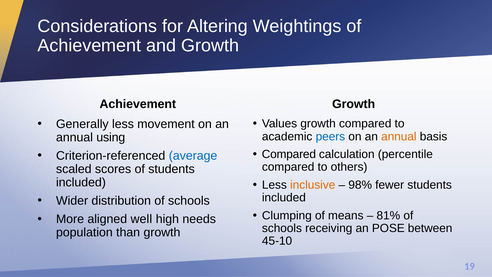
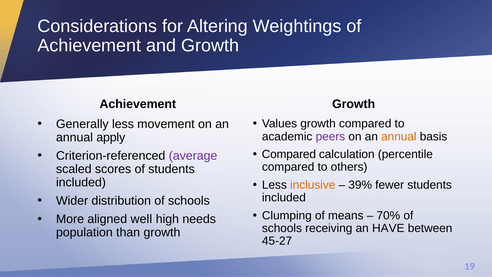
peers colour: blue -> purple
using: using -> apply
average colour: blue -> purple
98%: 98% -> 39%
81%: 81% -> 70%
POSE: POSE -> HAVE
45-10: 45-10 -> 45-27
